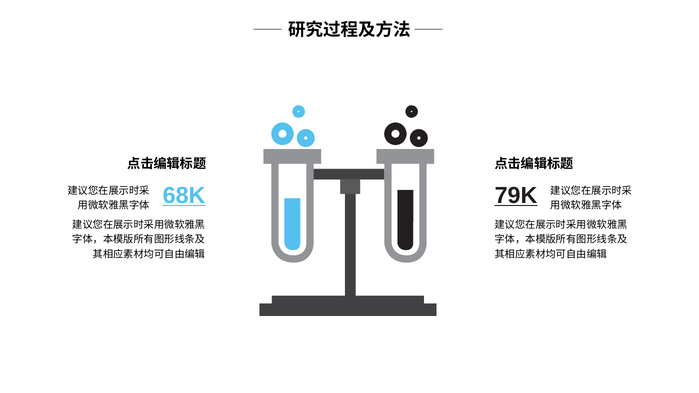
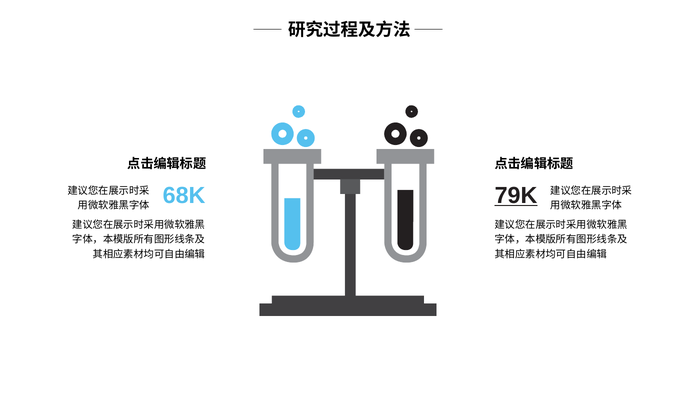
68K underline: present -> none
